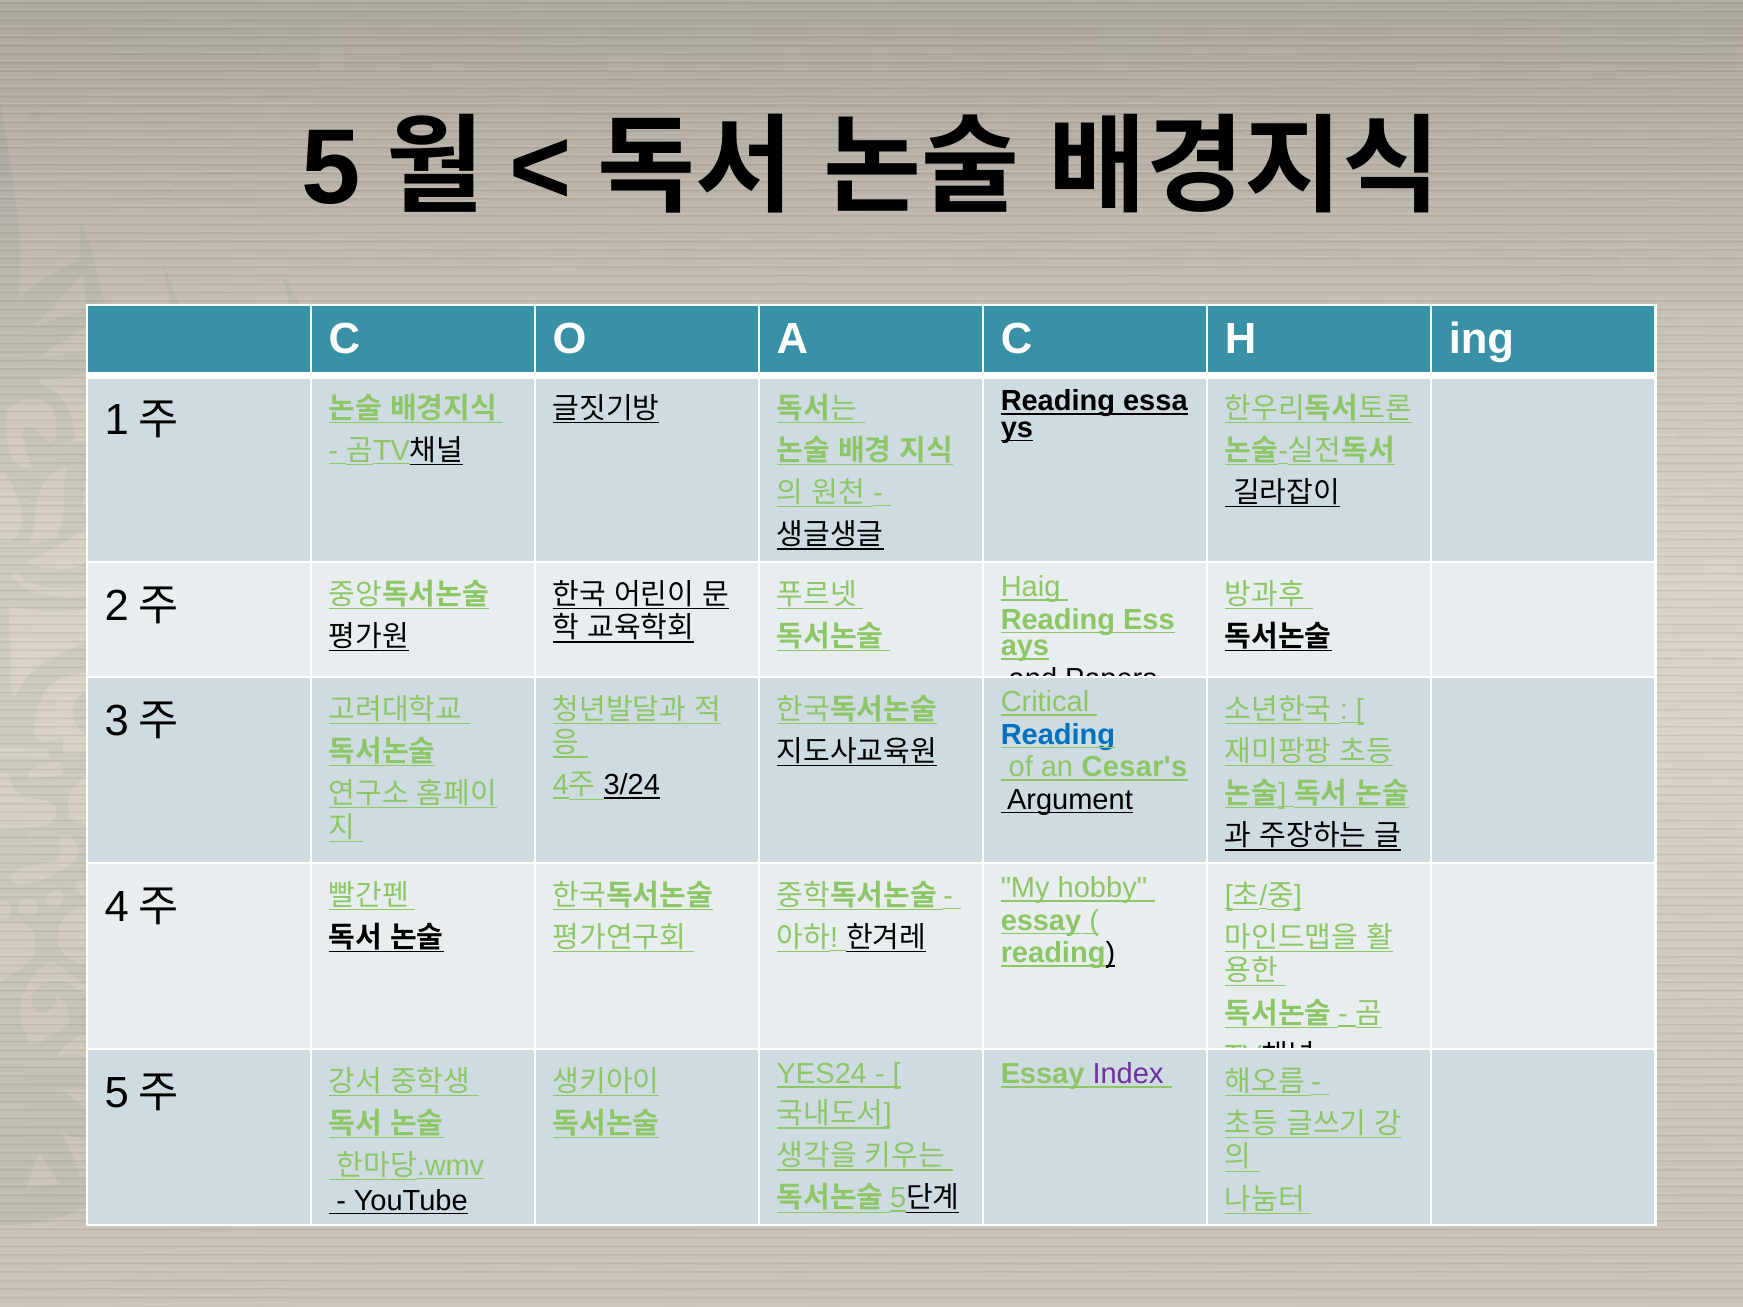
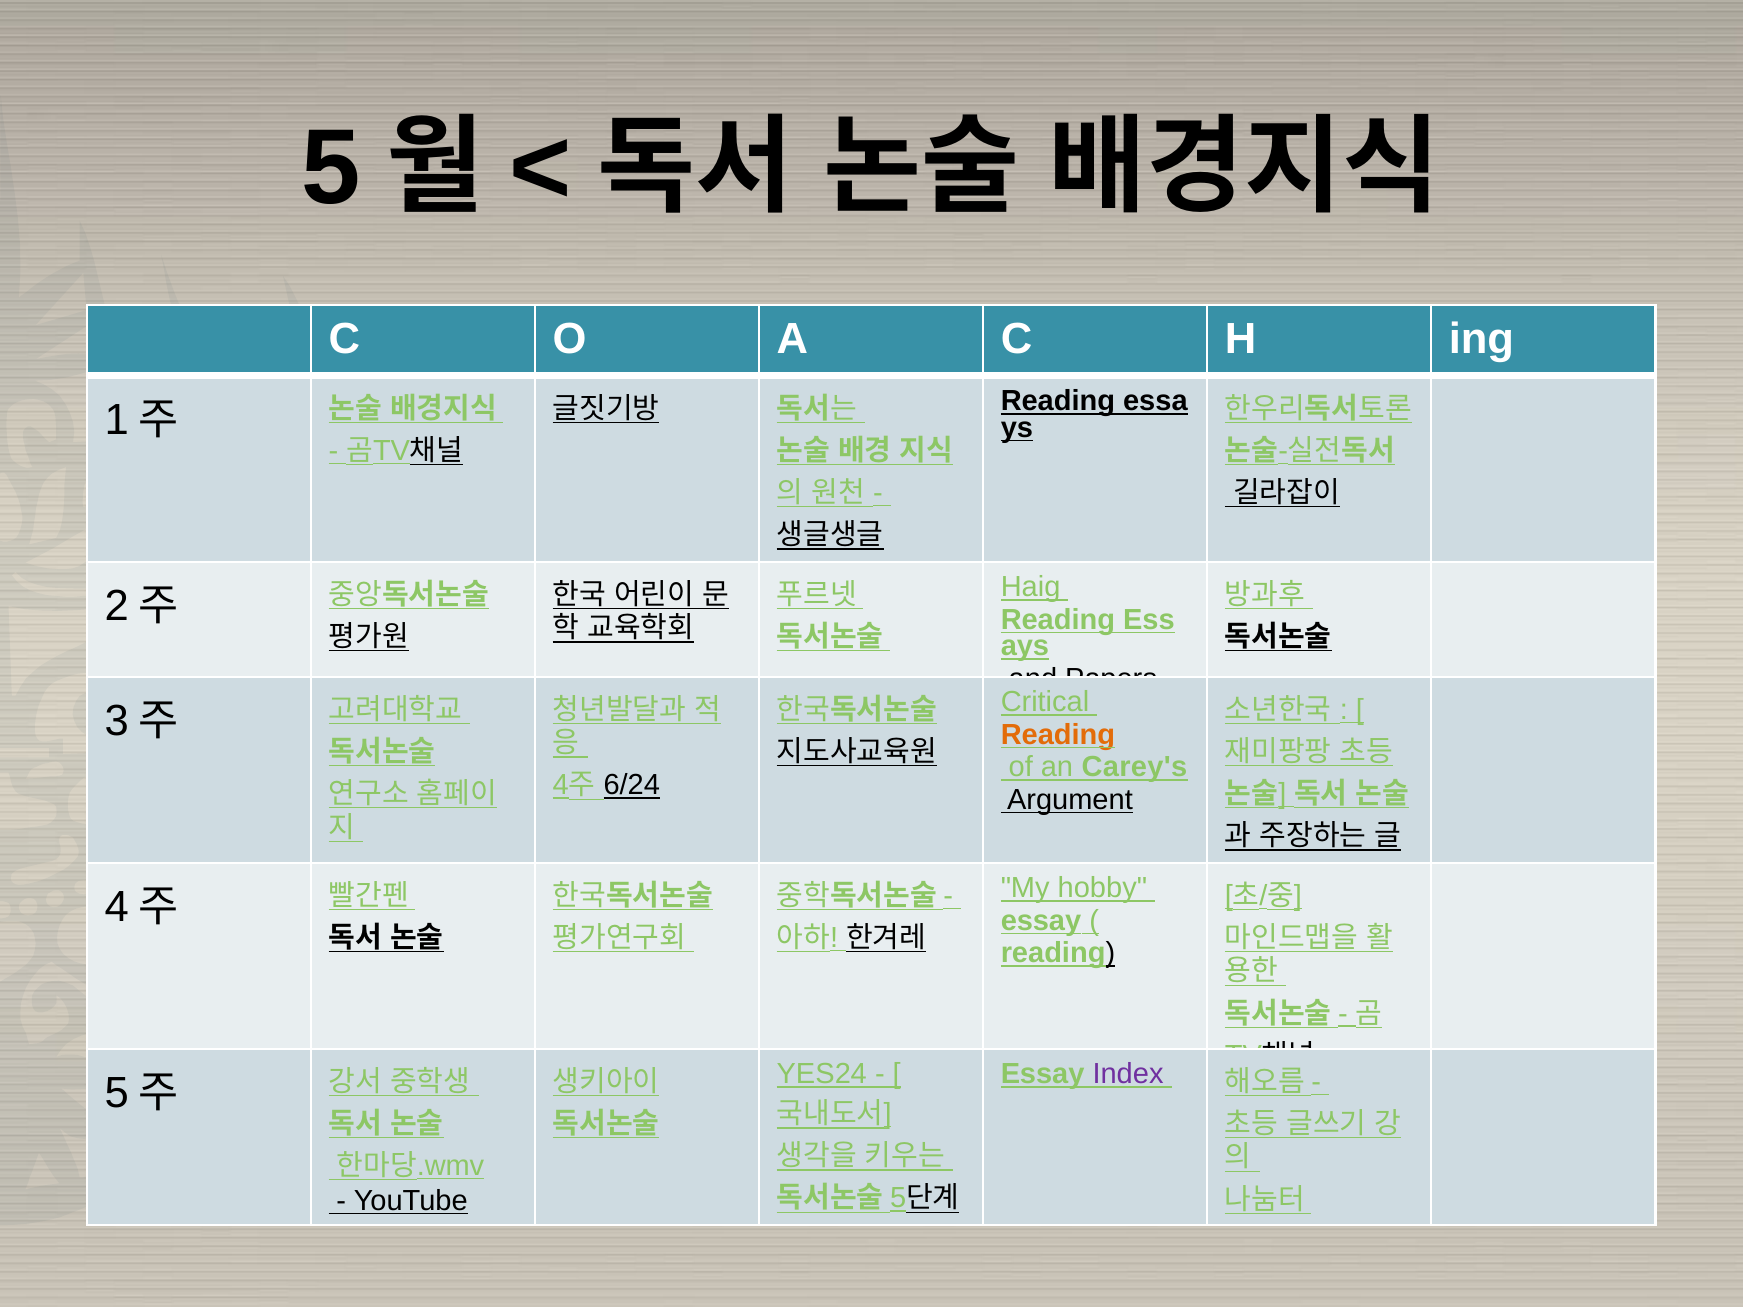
Reading at (1058, 735) colour: blue -> orange
Cesar's: Cesar's -> Carey's
3/24: 3/24 -> 6/24
